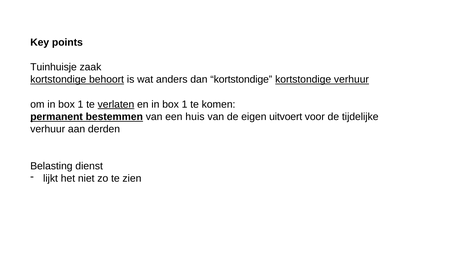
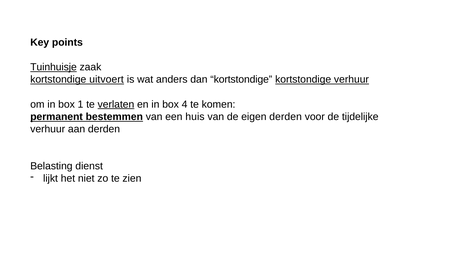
Tuinhuisje underline: none -> present
behoort: behoort -> uitvoert
en in box 1: 1 -> 4
eigen uitvoert: uitvoert -> derden
